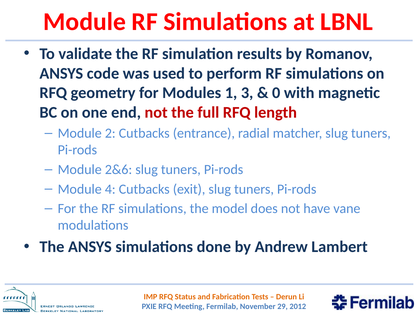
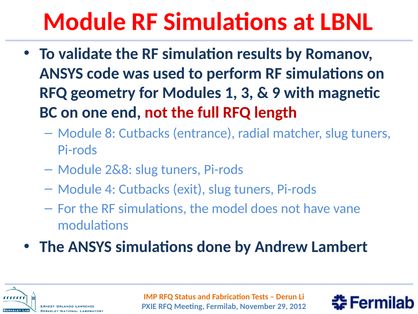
0: 0 -> 9
2: 2 -> 8
2&6: 2&6 -> 2&8
